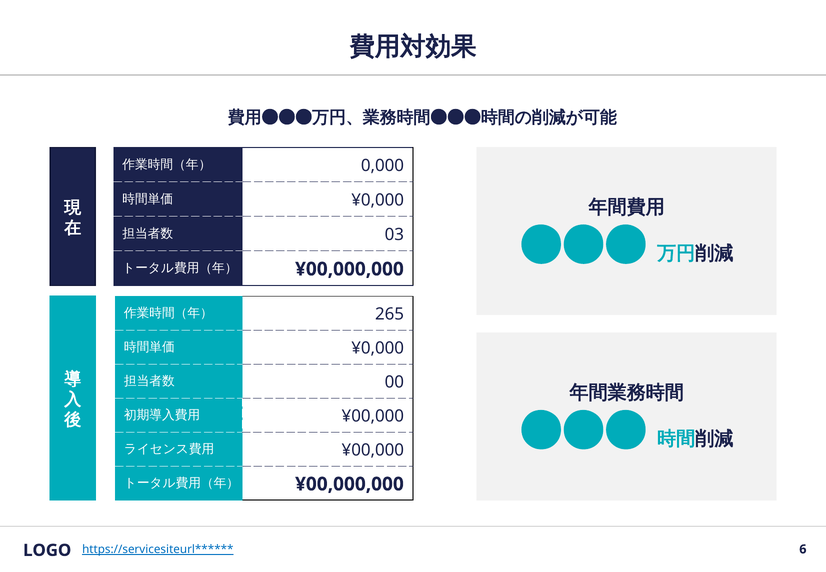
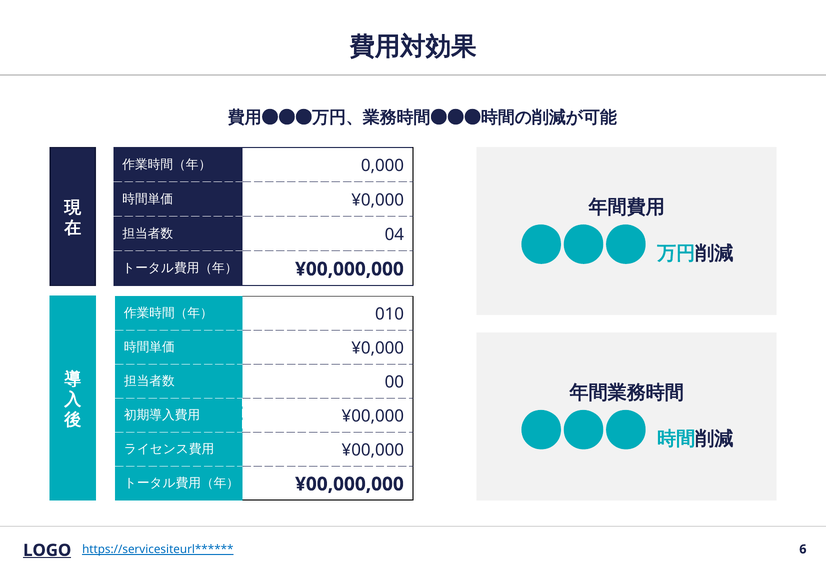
03: 03 -> 04
265: 265 -> 010
LOGO underline: none -> present
